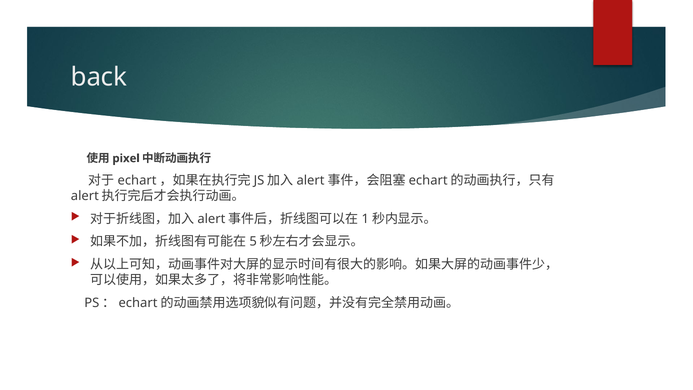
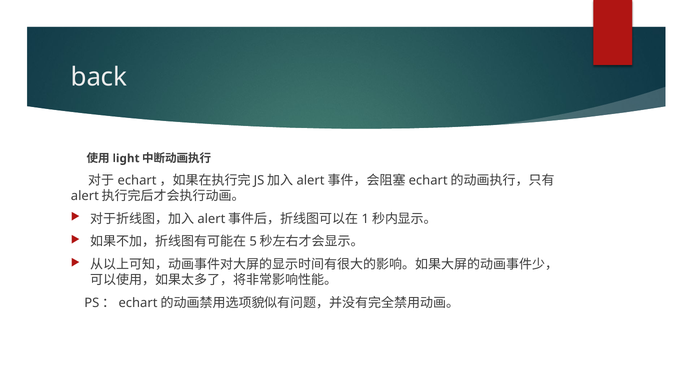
pixel: pixel -> light
